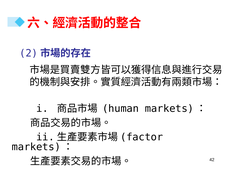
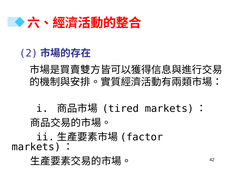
human: human -> tired
